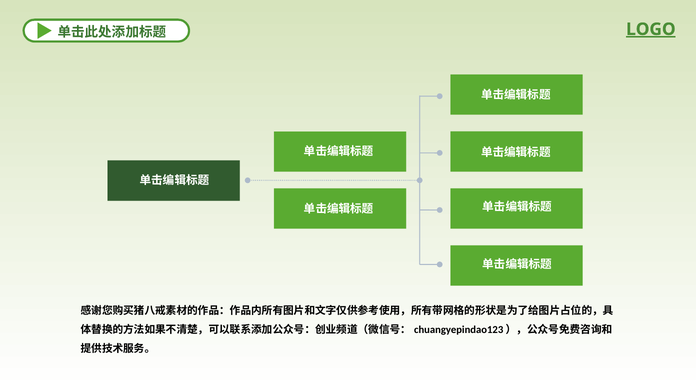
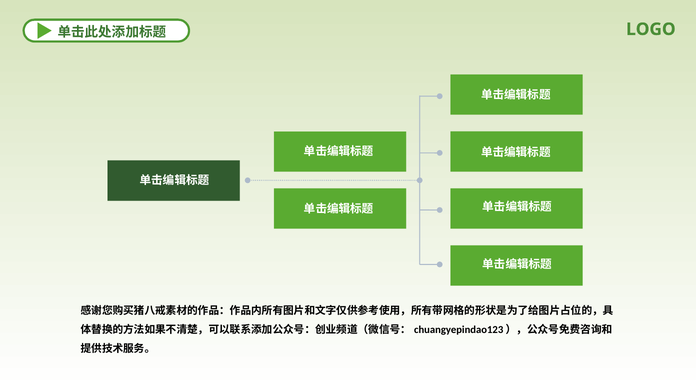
LOGO underline: present -> none
